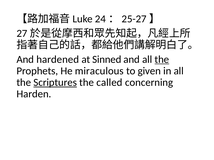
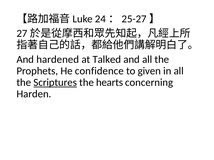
Sinned: Sinned -> Talked
the at (162, 60) underline: present -> none
miraculous: miraculous -> confidence
called: called -> hearts
